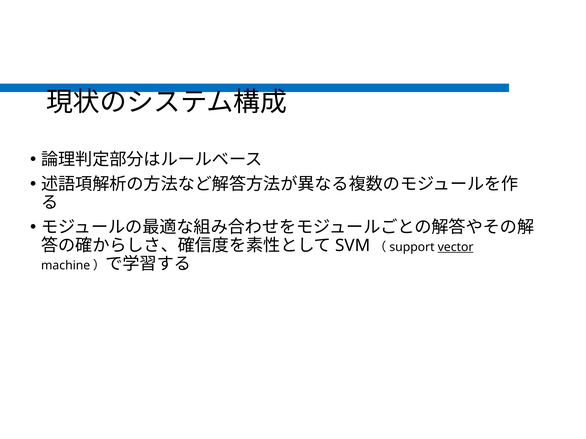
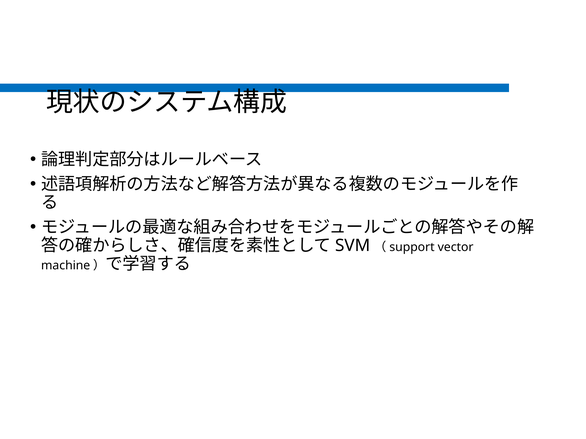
vector underline: present -> none
